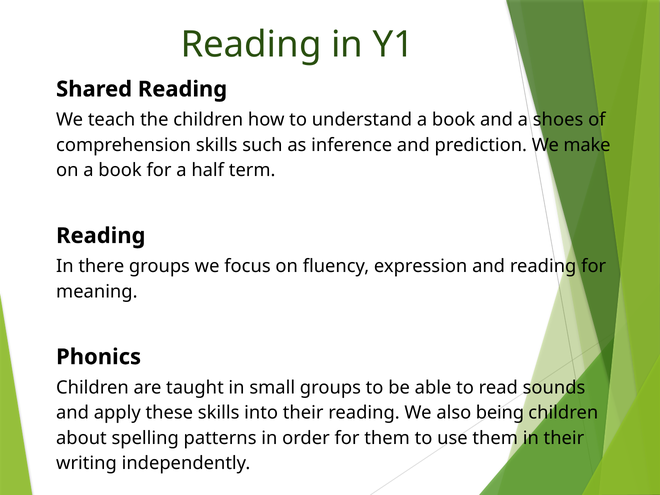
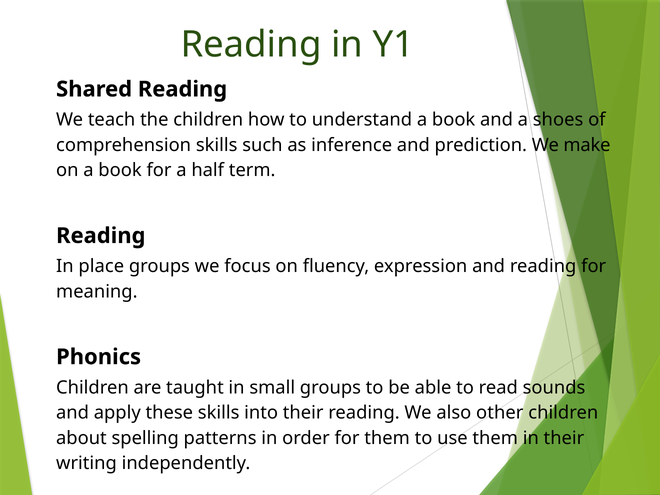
there: there -> place
being: being -> other
